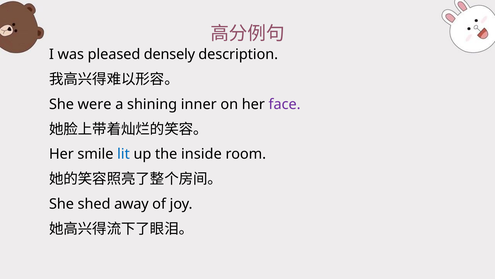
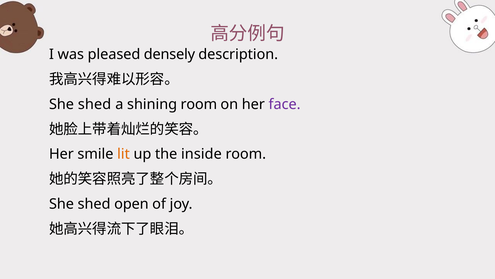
were at (95, 104): were -> shed
shining inner: inner -> room
lit colour: blue -> orange
away: away -> open
